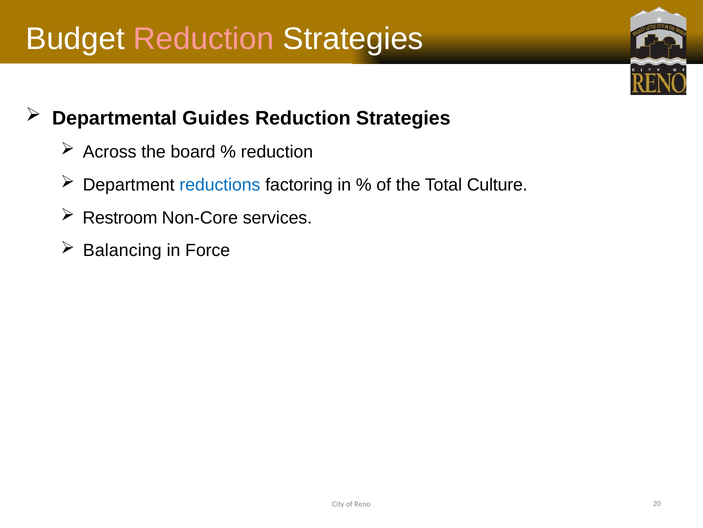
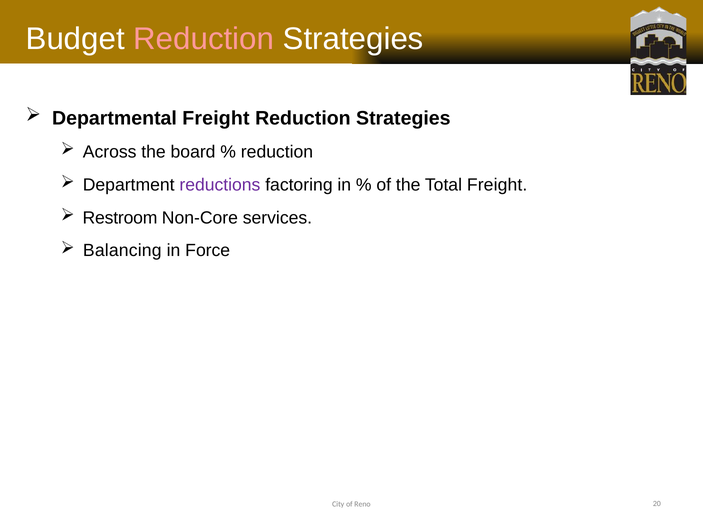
Departmental Guides: Guides -> Freight
reductions colour: blue -> purple
Total Culture: Culture -> Freight
